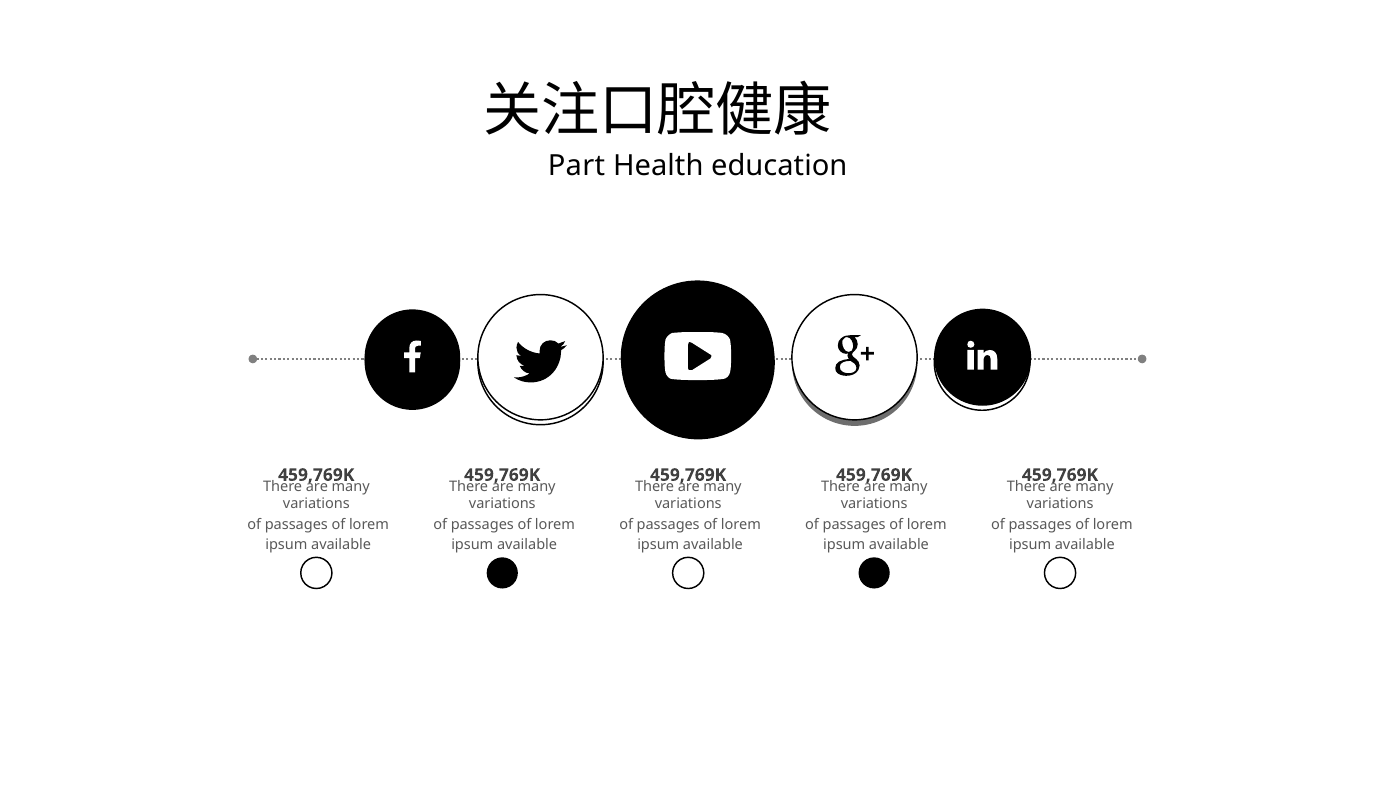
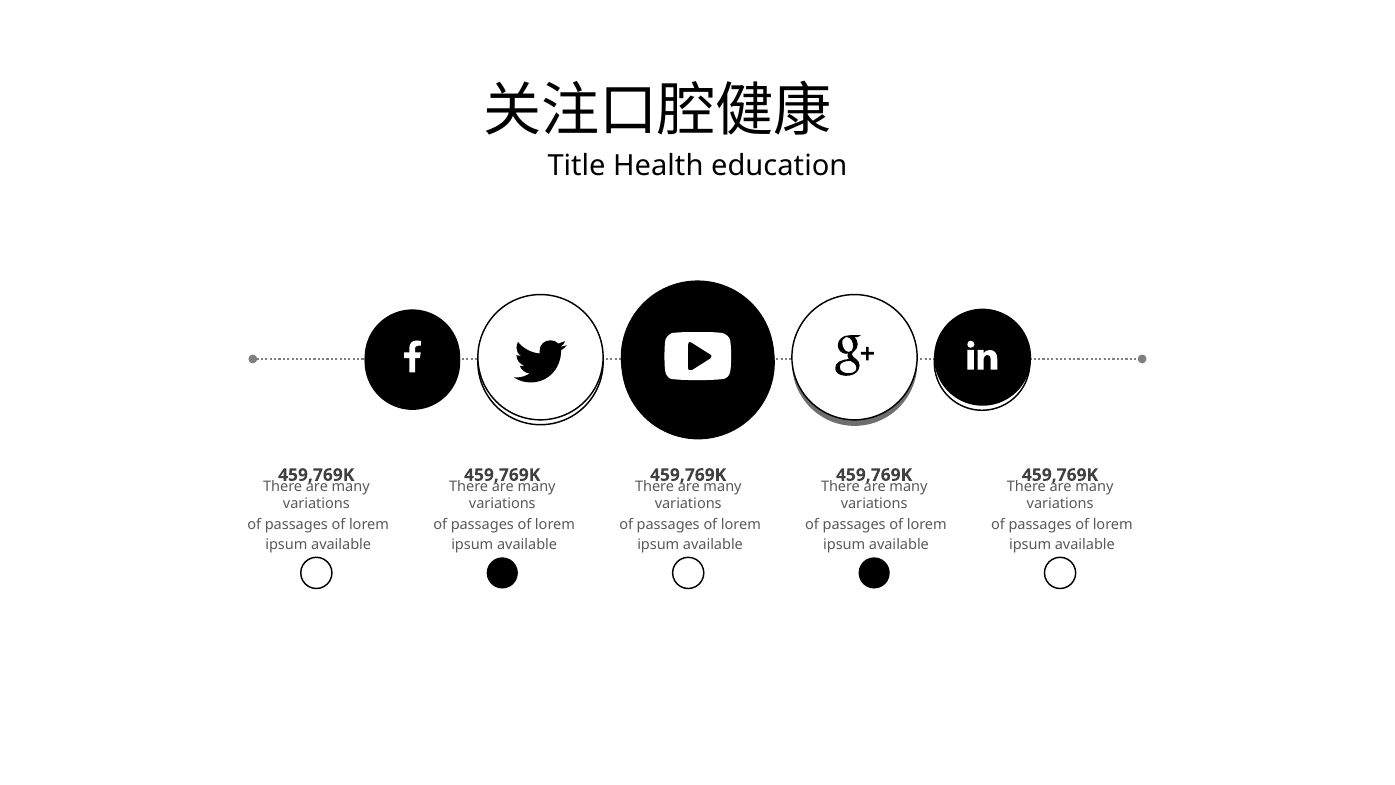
Part: Part -> Title
